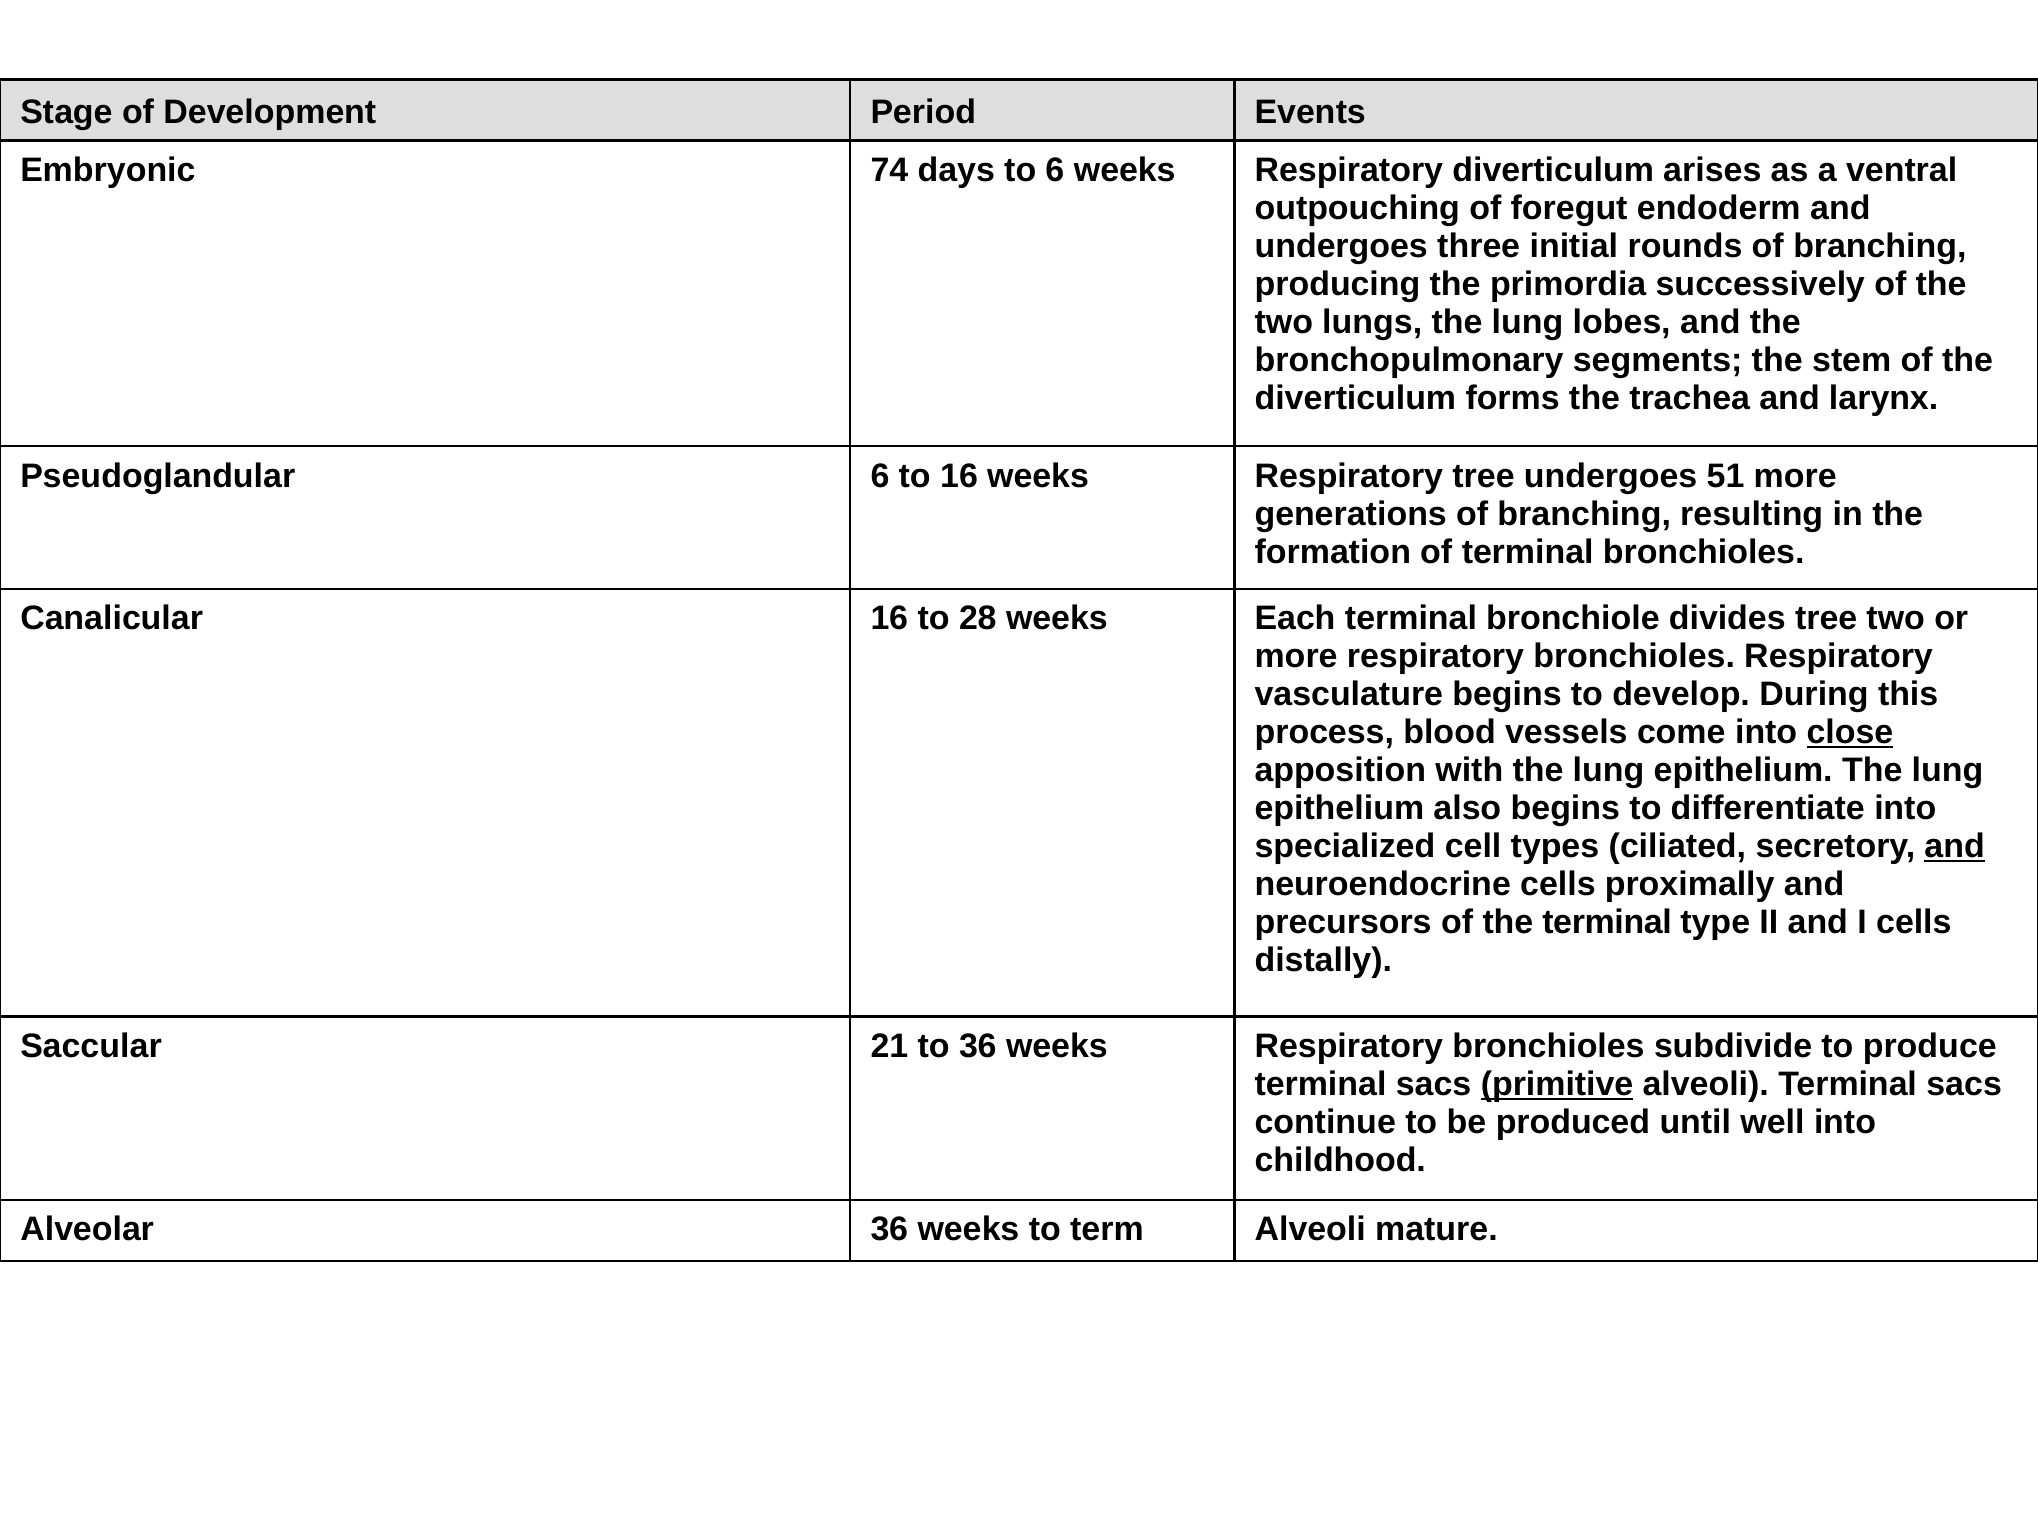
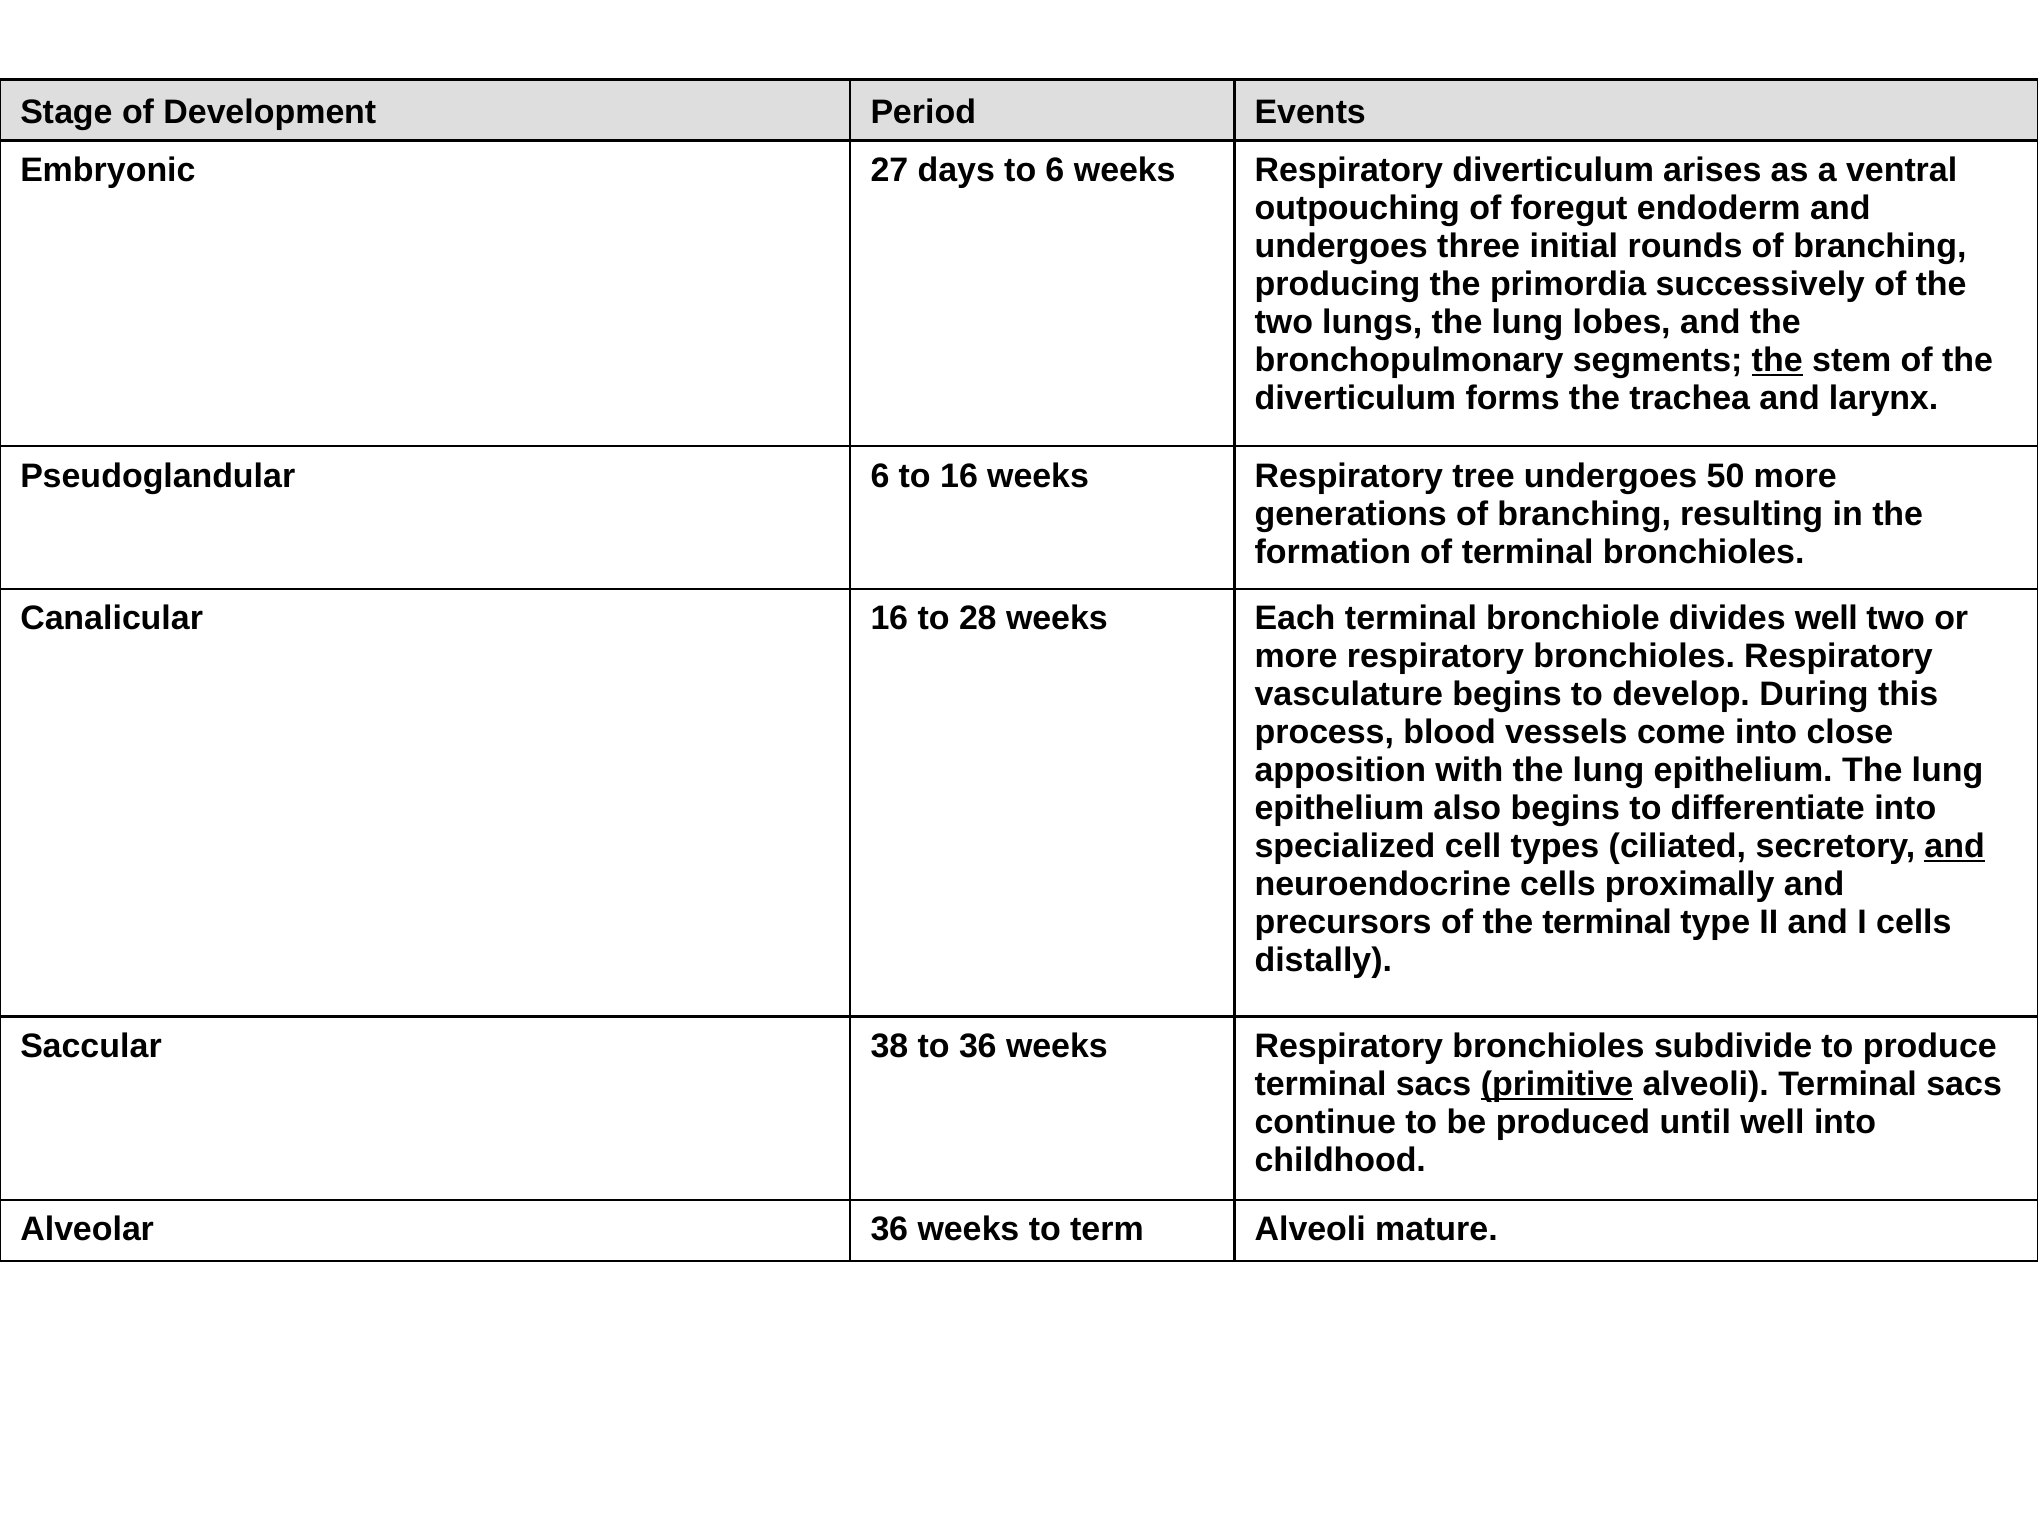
74: 74 -> 27
the at (1777, 361) underline: none -> present
51: 51 -> 50
divides tree: tree -> well
close underline: present -> none
21: 21 -> 38
